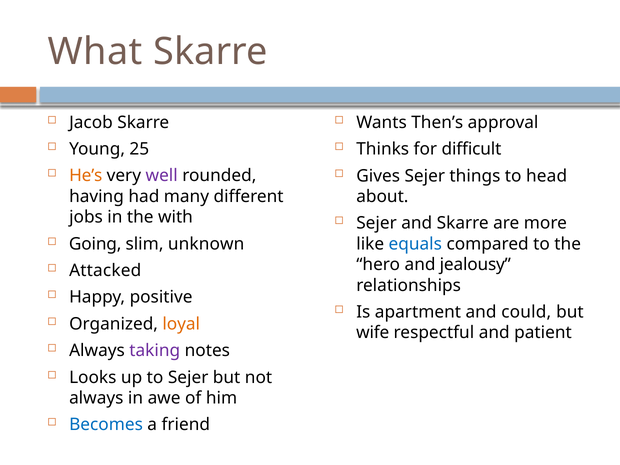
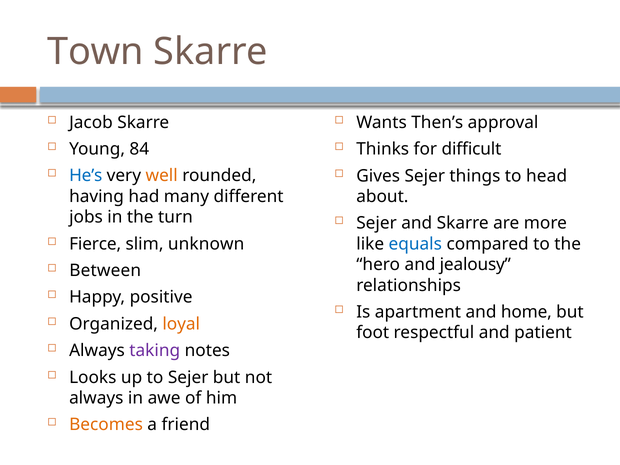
What: What -> Town
25: 25 -> 84
He’s colour: orange -> blue
well colour: purple -> orange
with: with -> turn
Going: Going -> Fierce
Attacked: Attacked -> Between
could: could -> home
wife: wife -> foot
Becomes colour: blue -> orange
